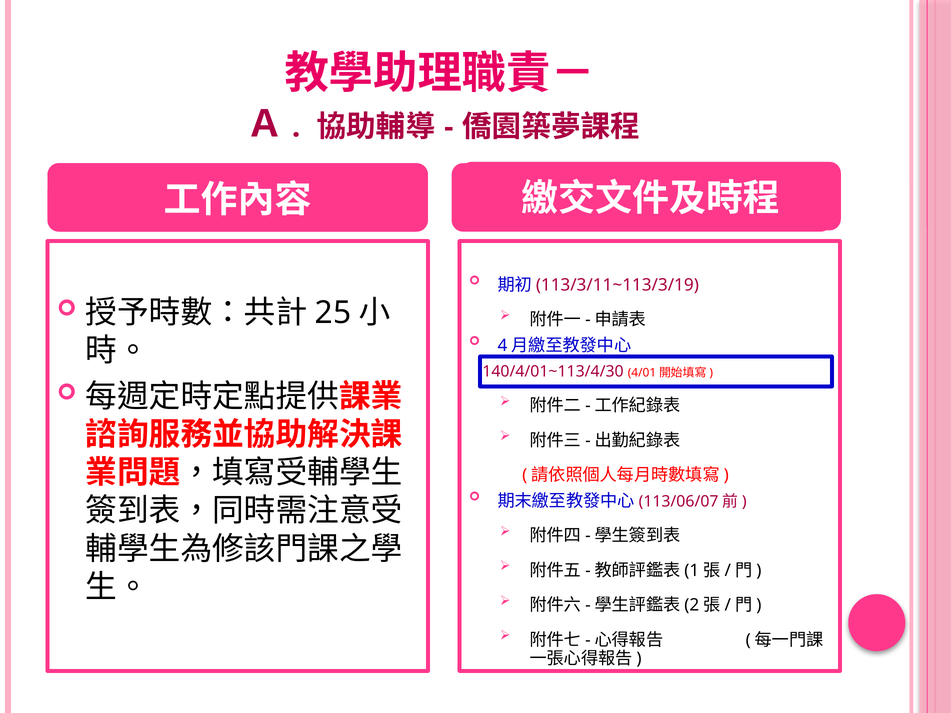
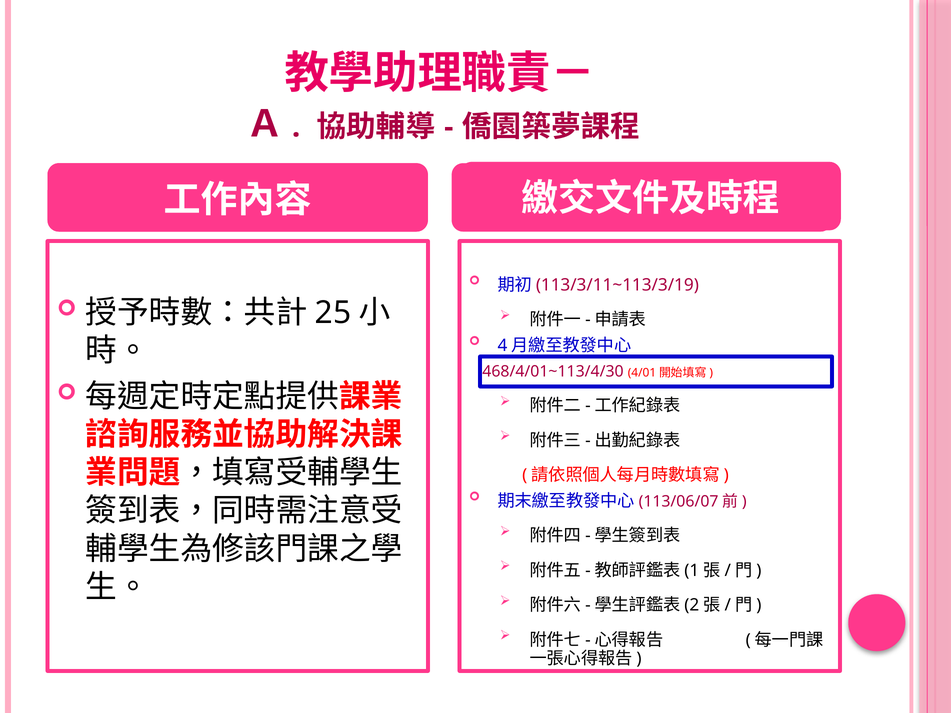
140/4/01~113/4/30: 140/4/01~113/4/30 -> 468/4/01~113/4/30
